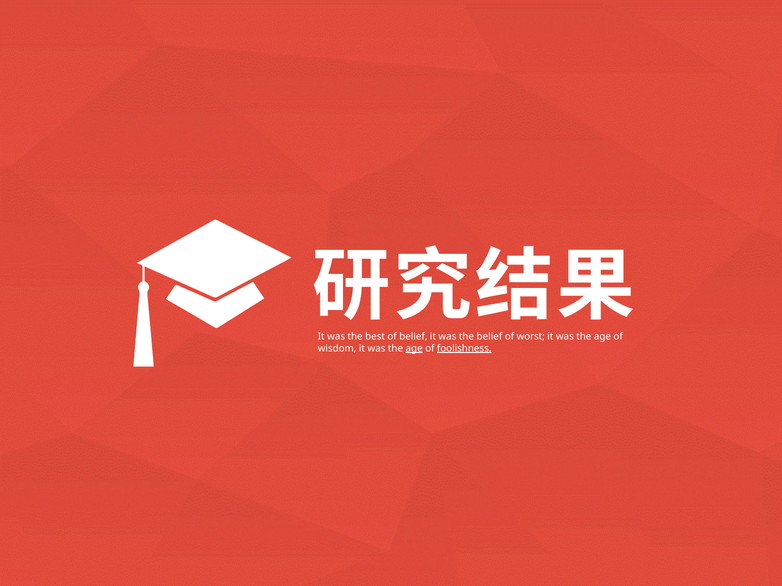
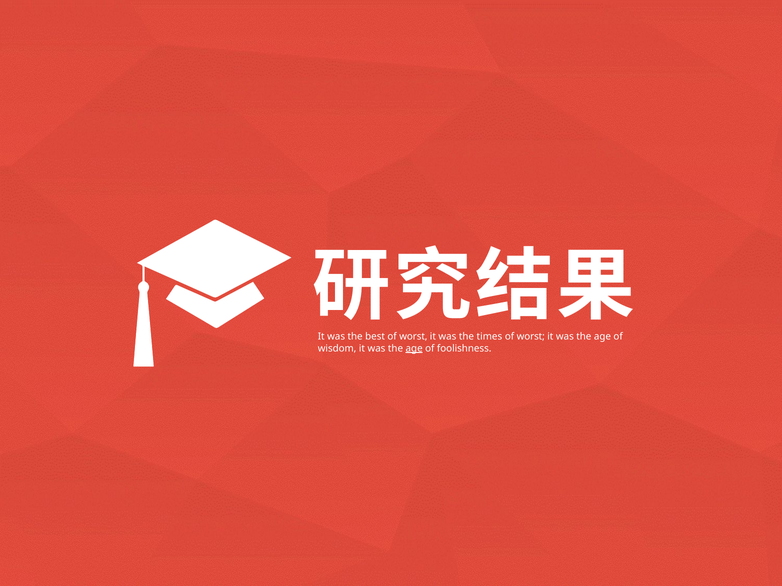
best of belief: belief -> worst
the belief: belief -> times
foolishness underline: present -> none
